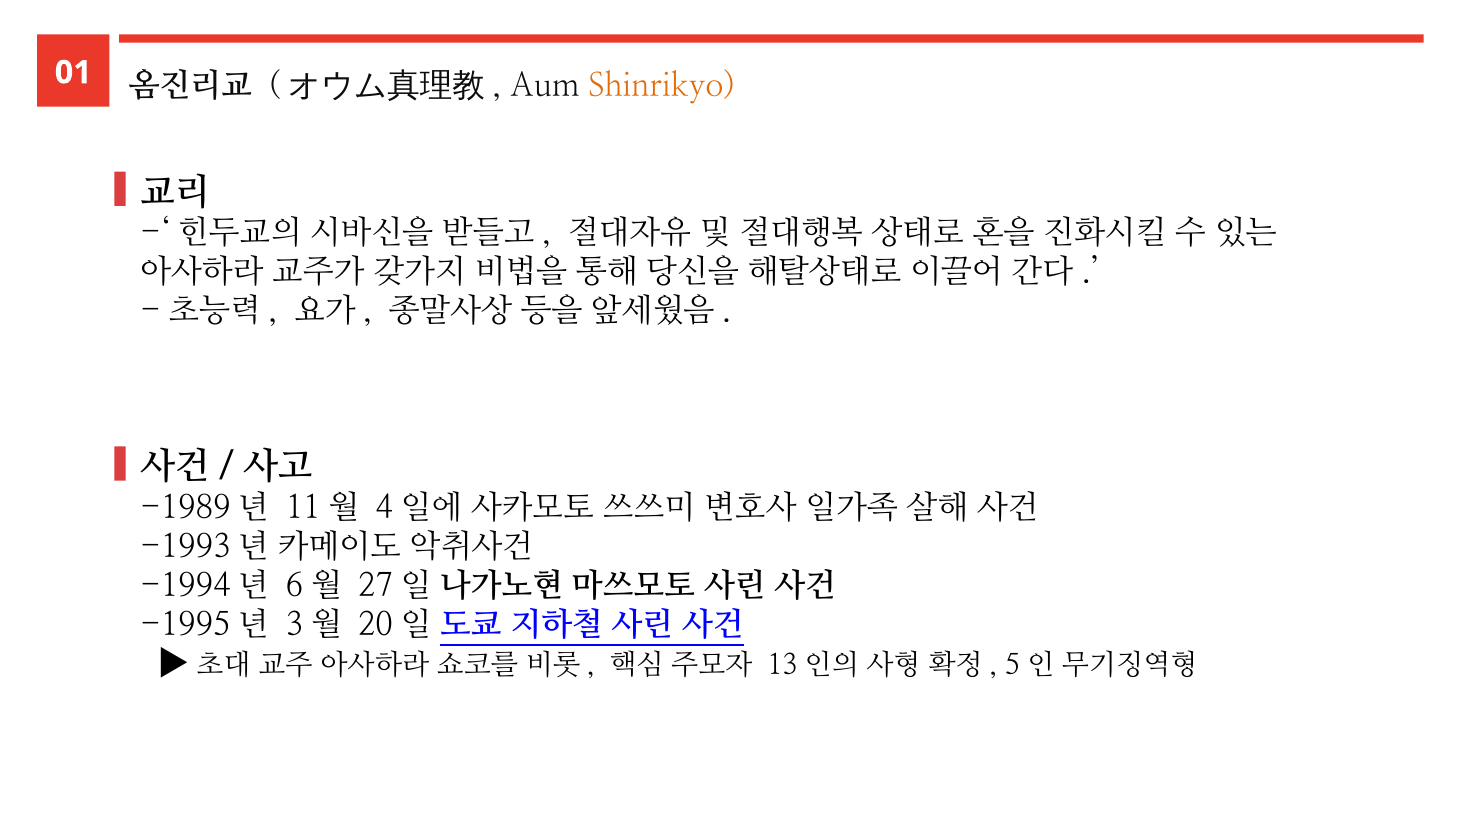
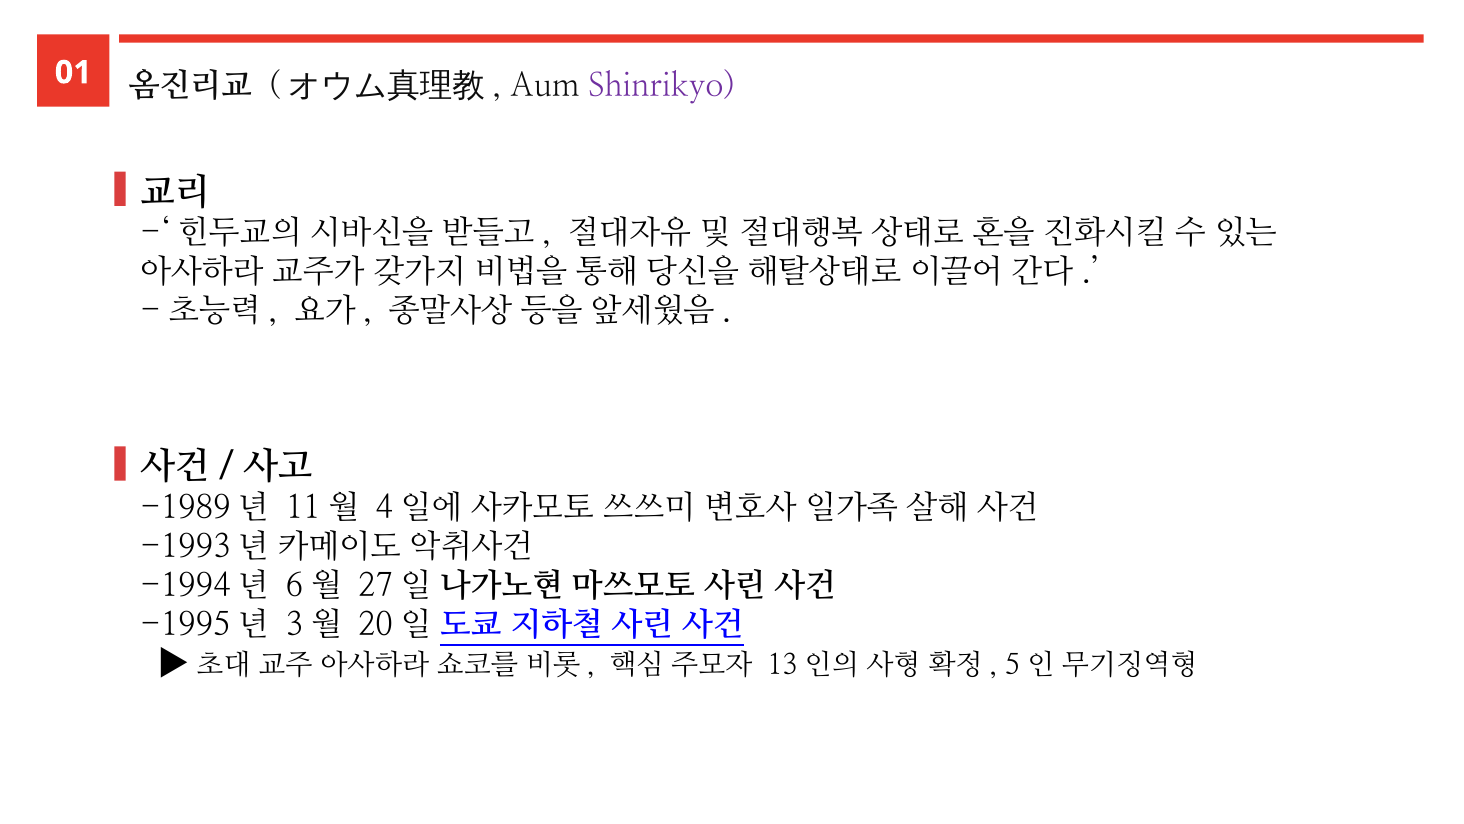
Shinrikyo colour: orange -> purple
